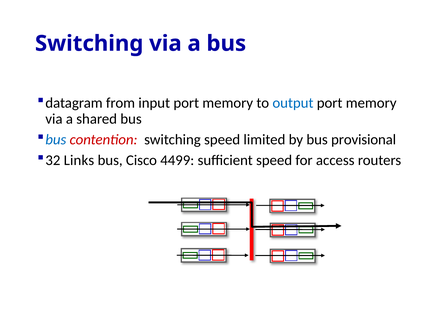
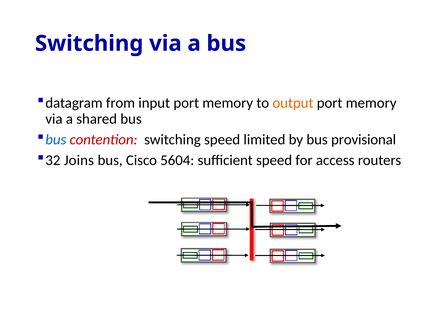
output colour: blue -> orange
Links: Links -> Joins
4499: 4499 -> 5604
